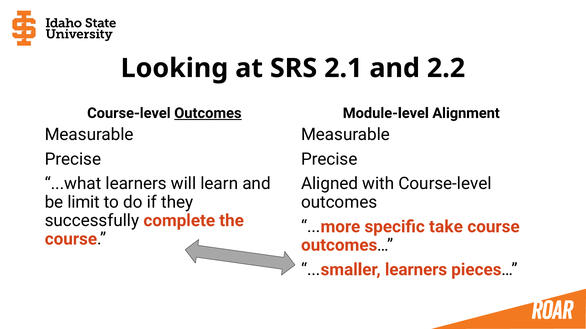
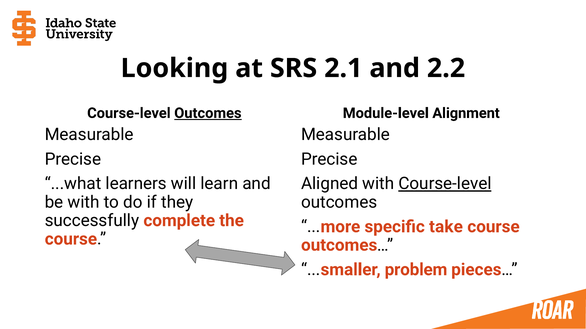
Course-level at (445, 184) underline: none -> present
be limit: limit -> with
...smaller learners: learners -> problem
